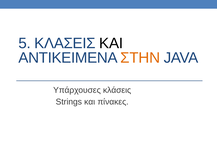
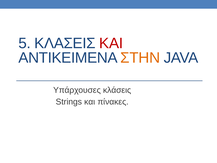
ΚΑΙ at (111, 43) colour: black -> red
